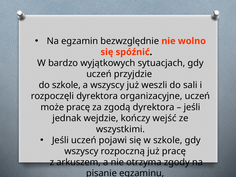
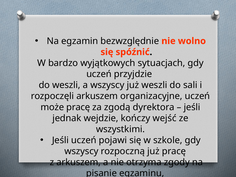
do szkole: szkole -> weszli
rozpoczęli dyrektora: dyrektora -> arkuszem
